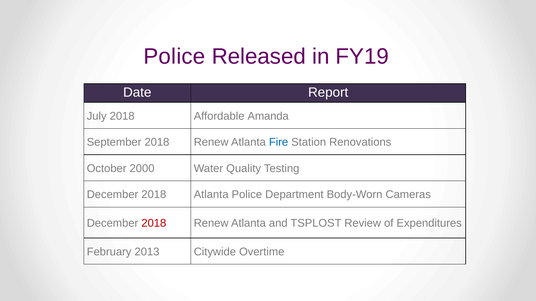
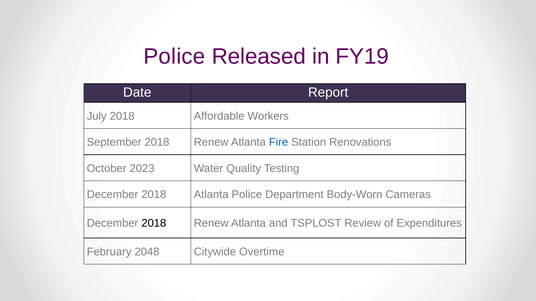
Amanda: Amanda -> Workers
2000: 2000 -> 2023
2018 at (154, 224) colour: red -> black
2013: 2013 -> 2048
